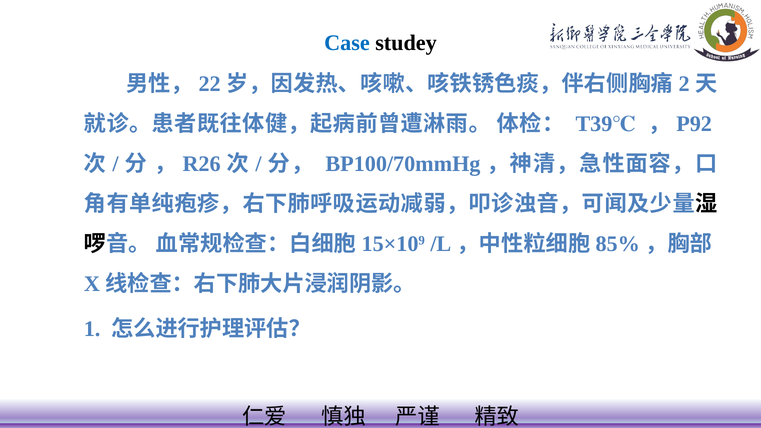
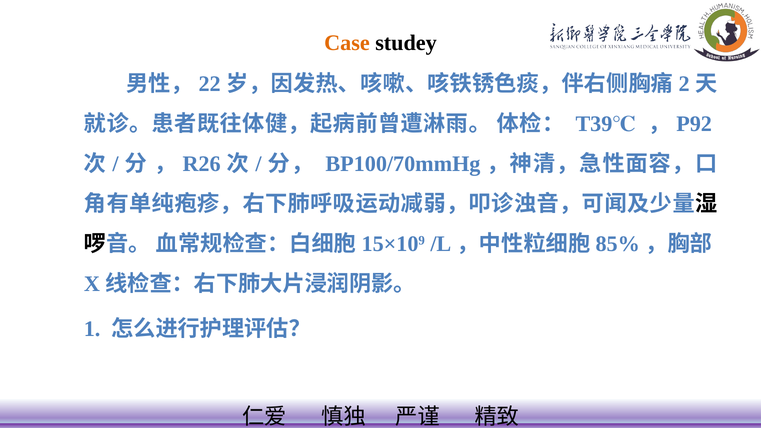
Case colour: blue -> orange
